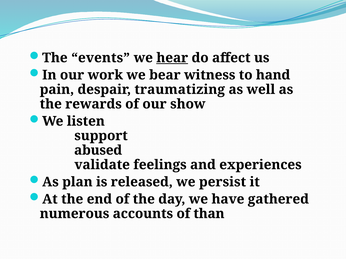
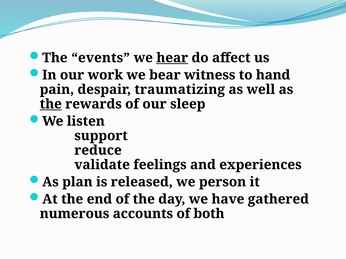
the at (51, 104) underline: none -> present
show: show -> sleep
abused: abused -> reduce
persist: persist -> person
than: than -> both
